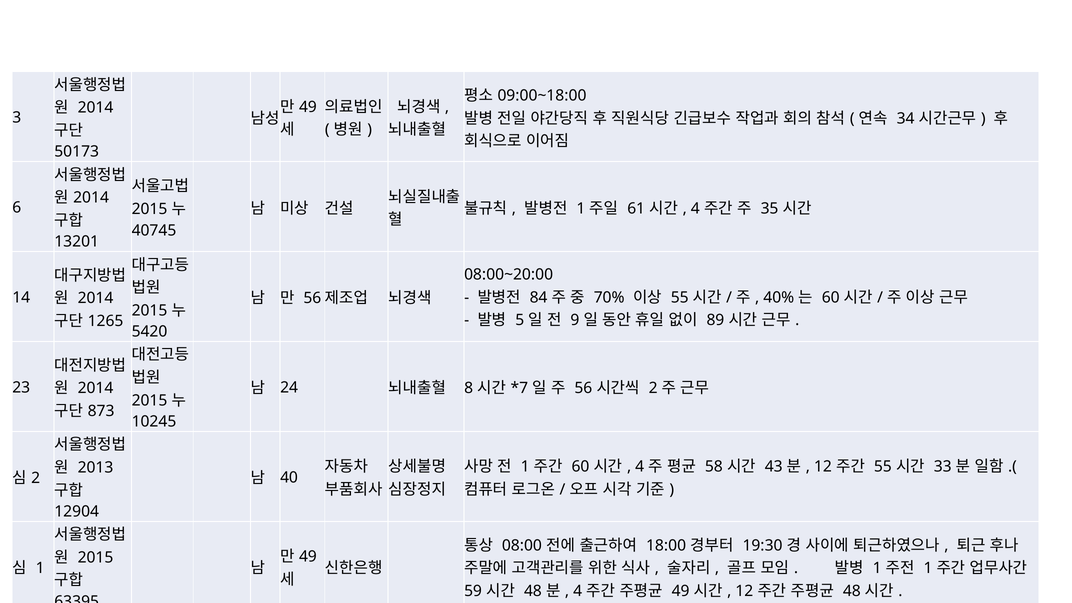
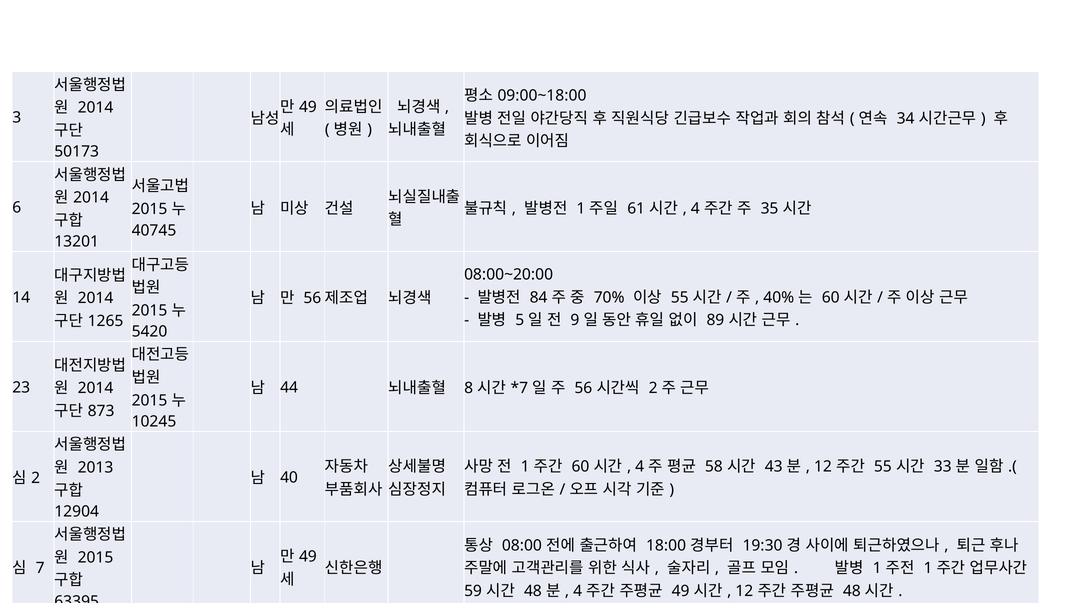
24 at (289, 387): 24 -> 44
1 at (40, 568): 1 -> 7
